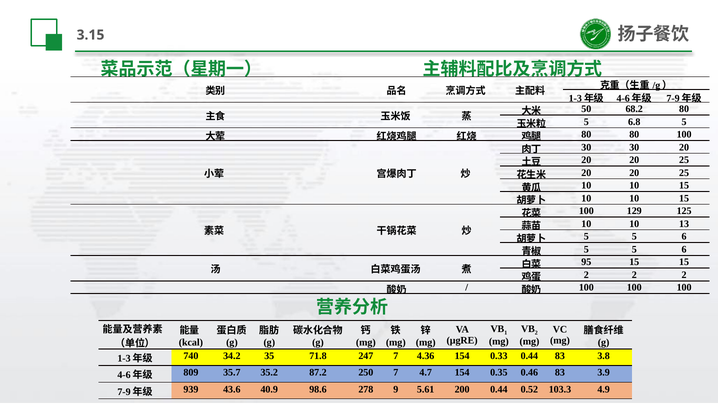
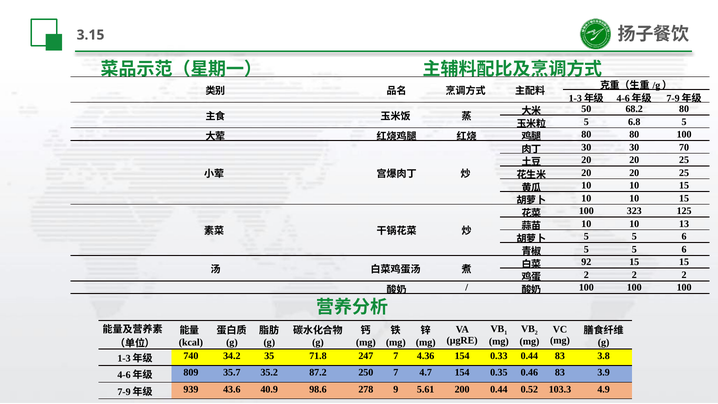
30 20: 20 -> 70
129: 129 -> 323
95: 95 -> 92
